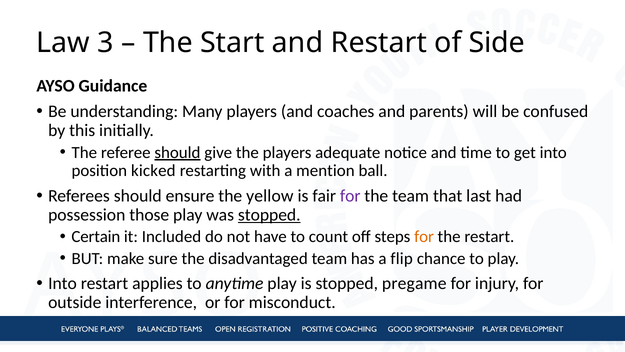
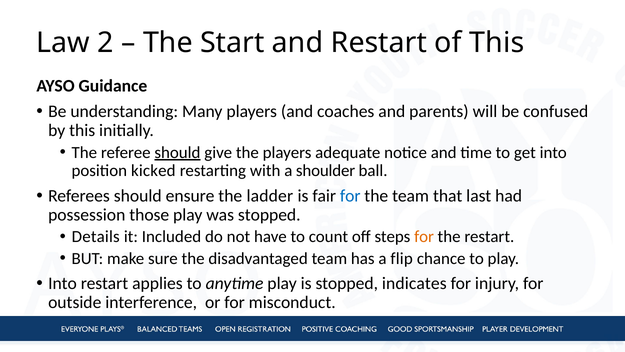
3: 3 -> 2
of Side: Side -> This
mention: mention -> shoulder
yellow: yellow -> ladder
for at (350, 196) colour: purple -> blue
stopped at (269, 215) underline: present -> none
Certain: Certain -> Details
pregame: pregame -> indicates
